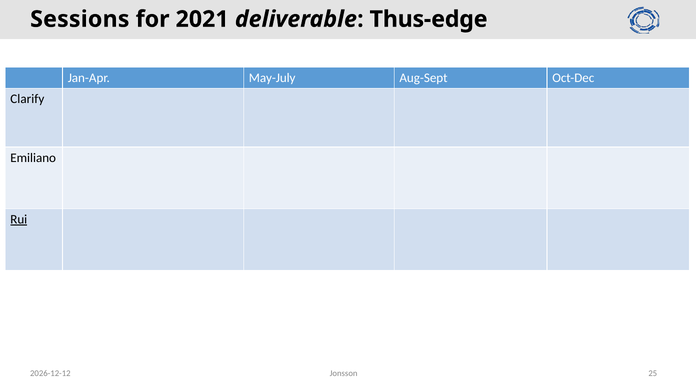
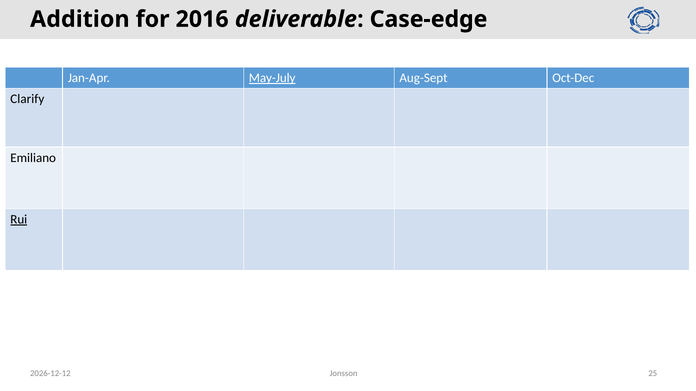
Sessions: Sessions -> Addition
2021: 2021 -> 2016
Thus-edge: Thus-edge -> Case-edge
May-July underline: none -> present
